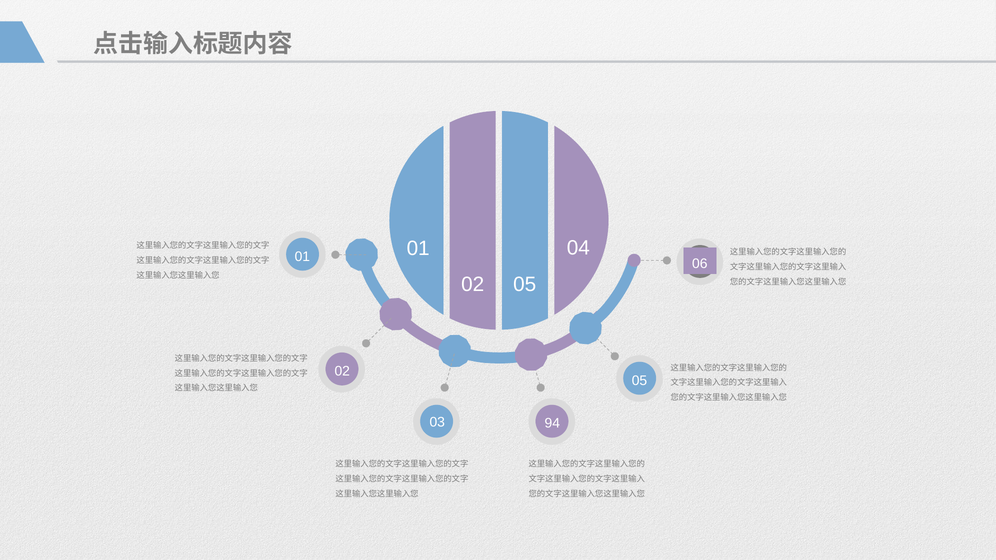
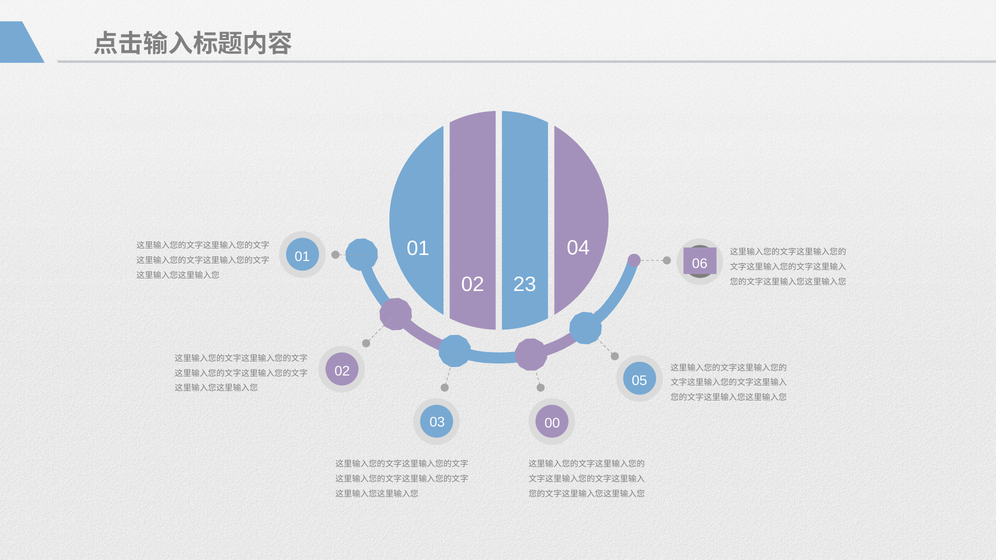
02 05: 05 -> 23
94: 94 -> 00
